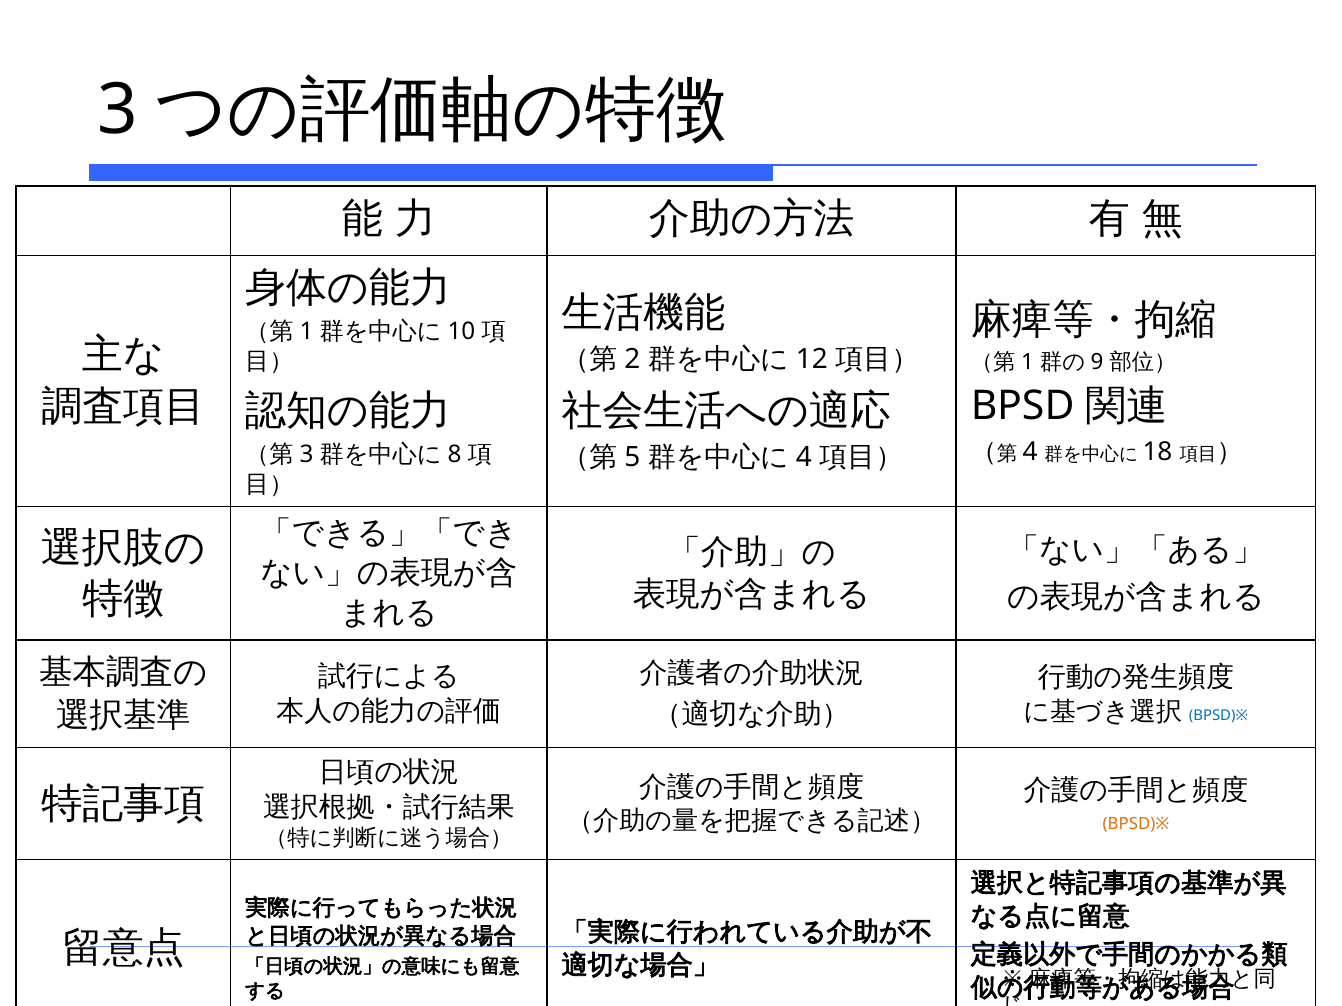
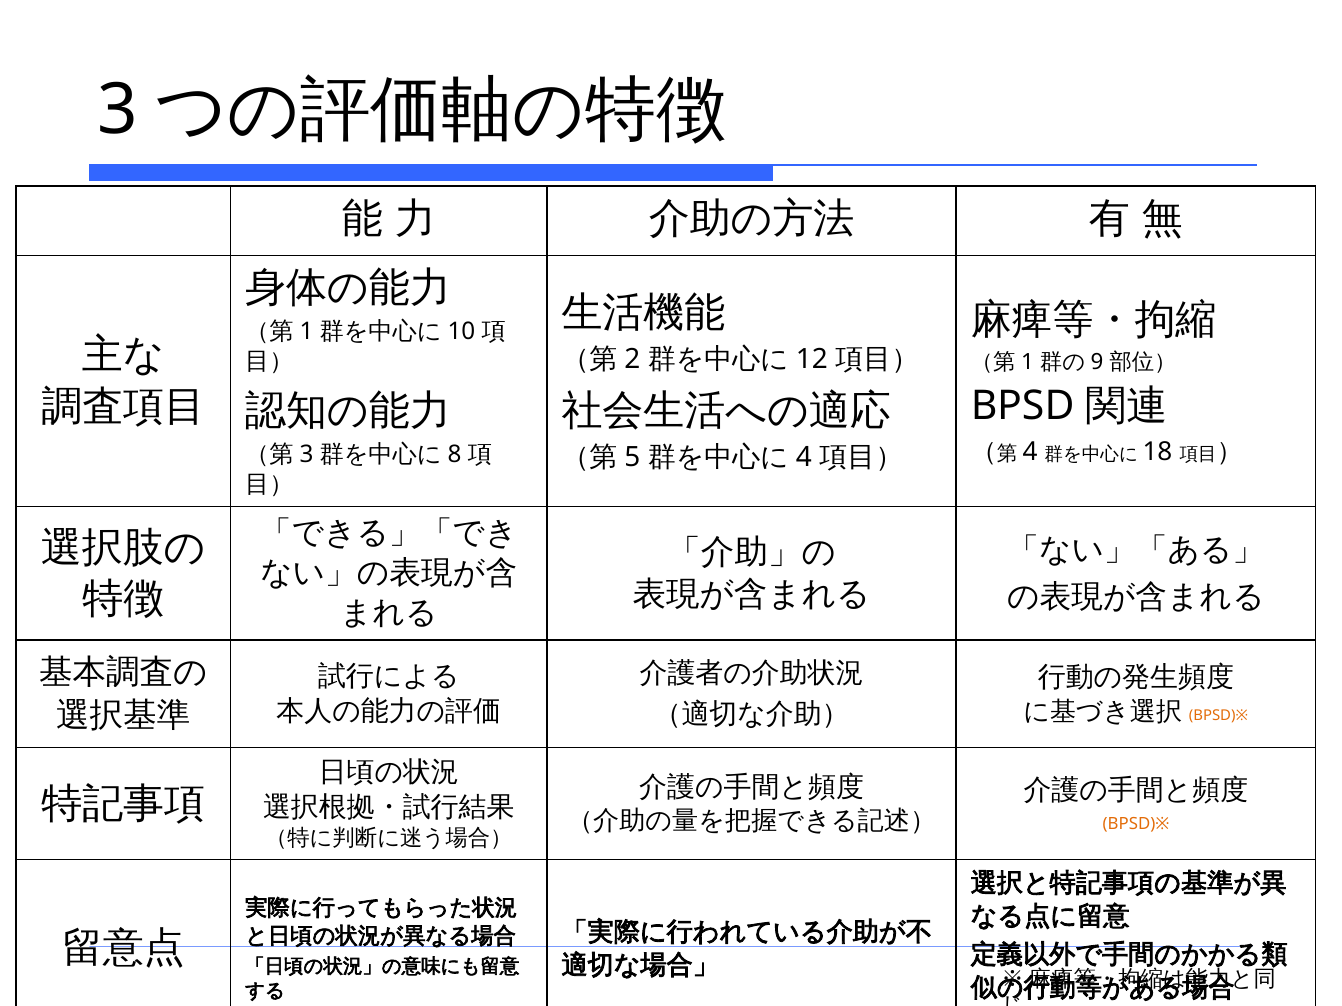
BPSD)※ at (1218, 715) colour: blue -> orange
